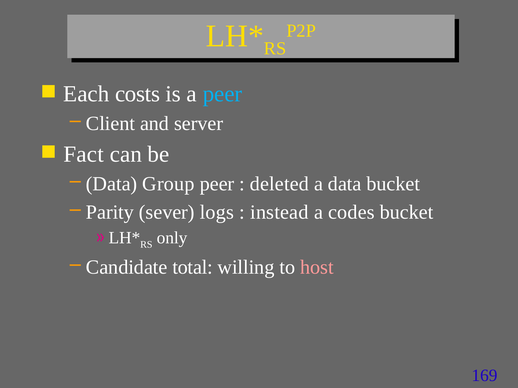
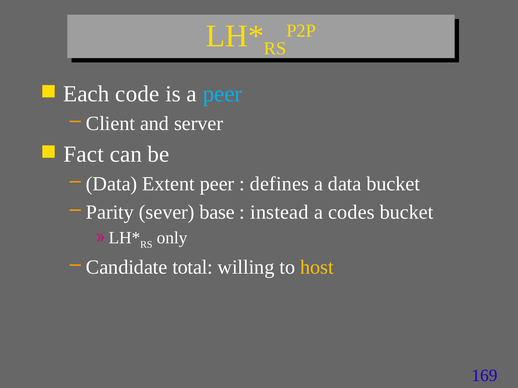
costs: costs -> code
Group: Group -> Extent
deleted: deleted -> defines
logs: logs -> base
host colour: pink -> yellow
